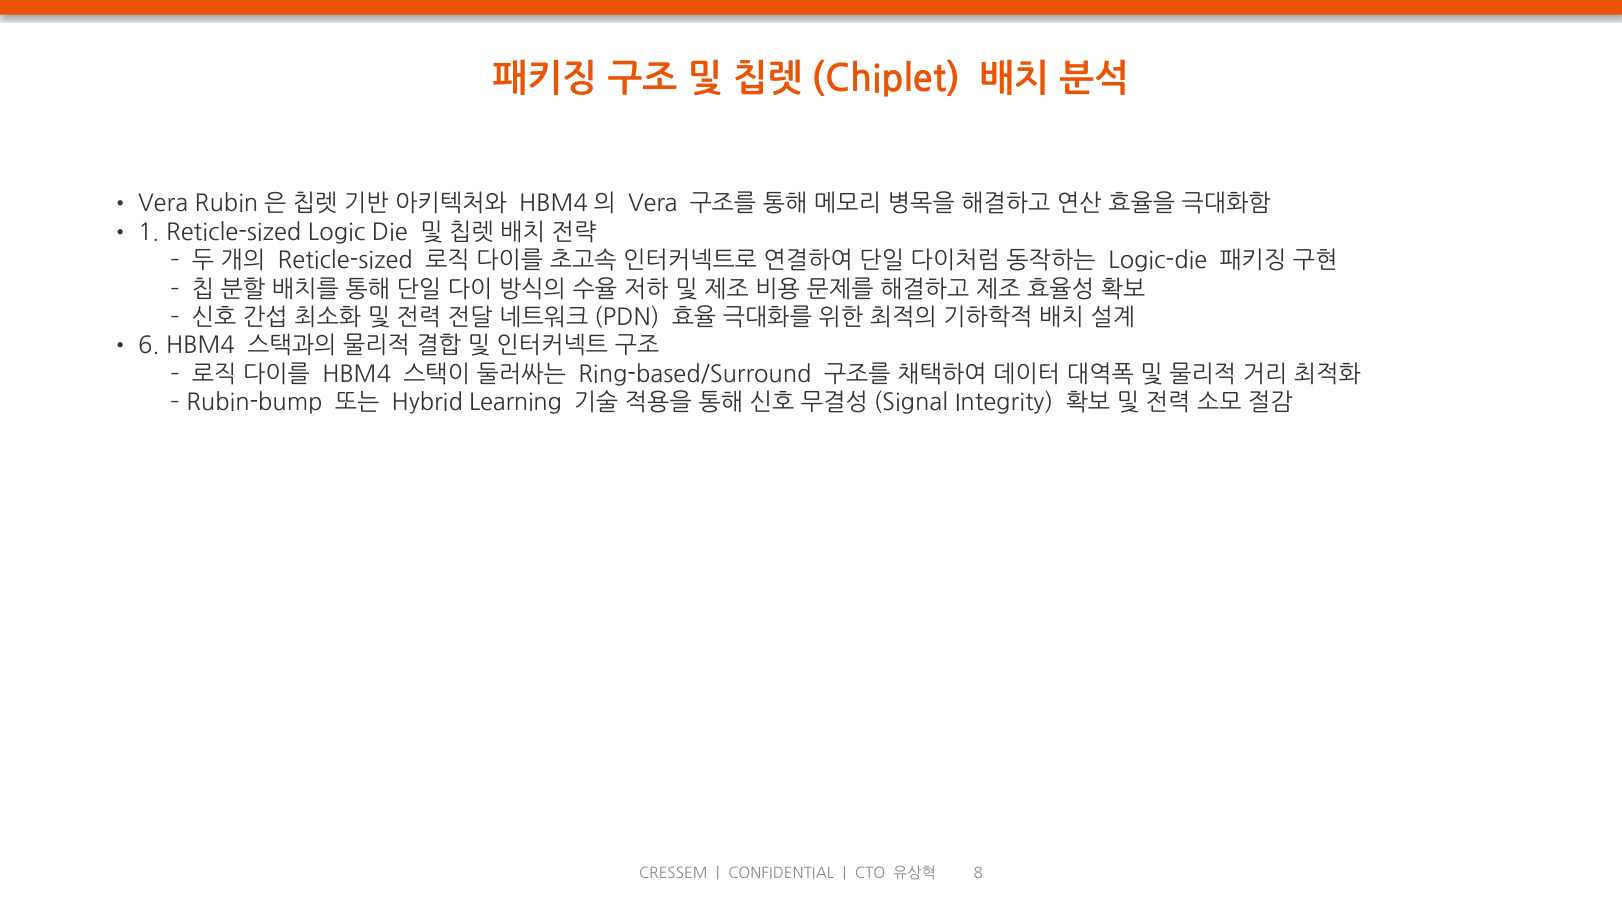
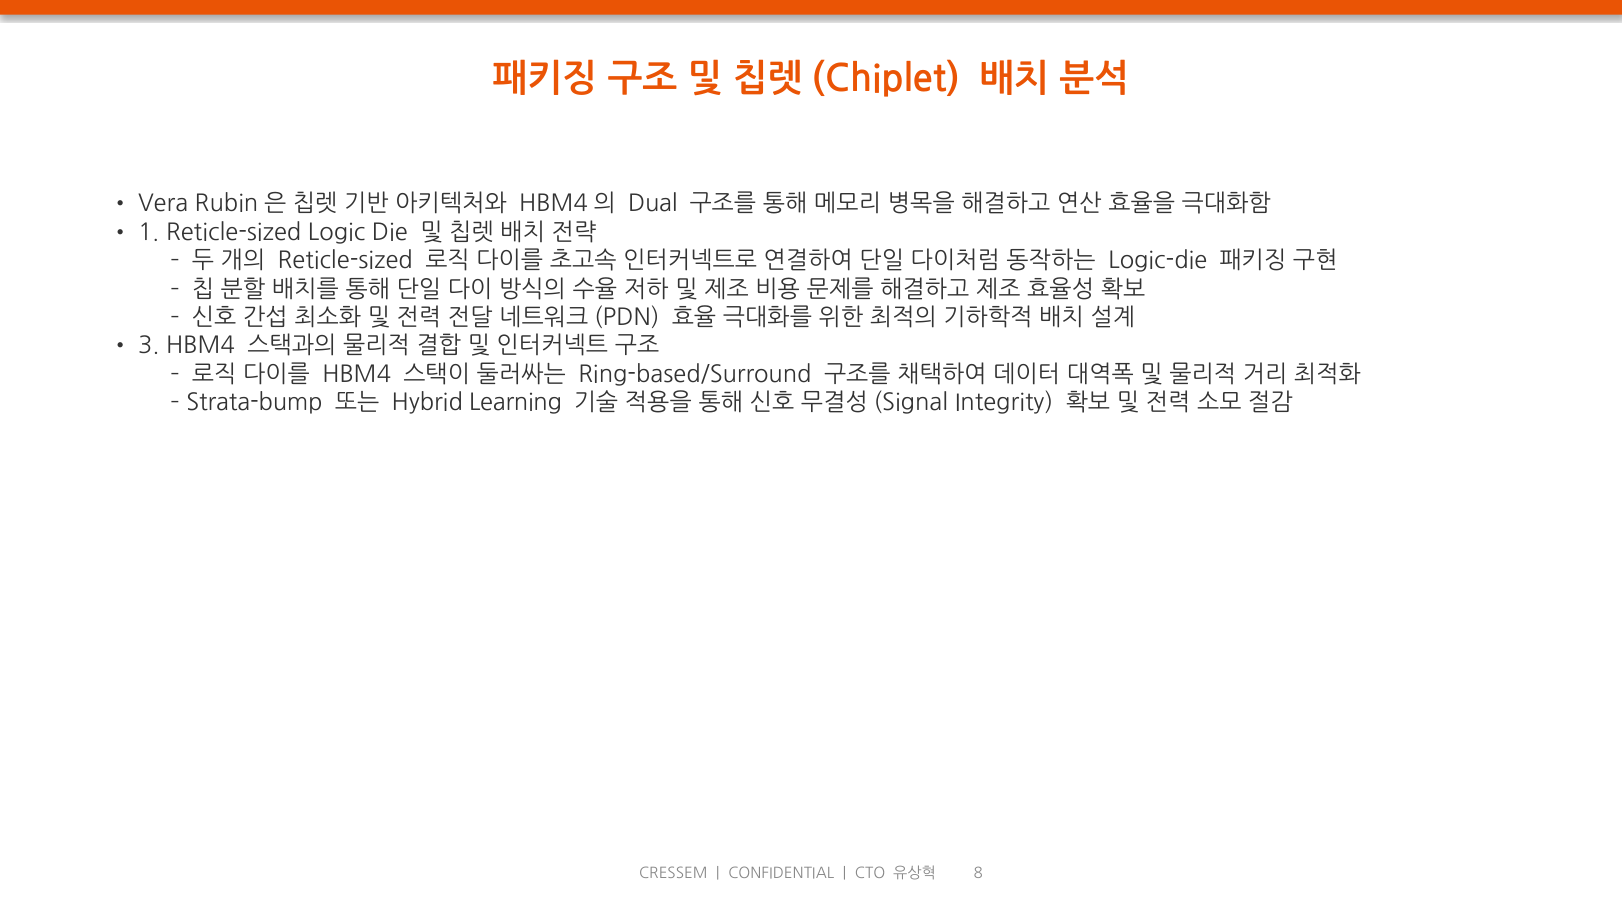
Vera at (653, 204): Vera -> Dual
6: 6 -> 3
Rubin-bump: Rubin-bump -> Strata-bump
